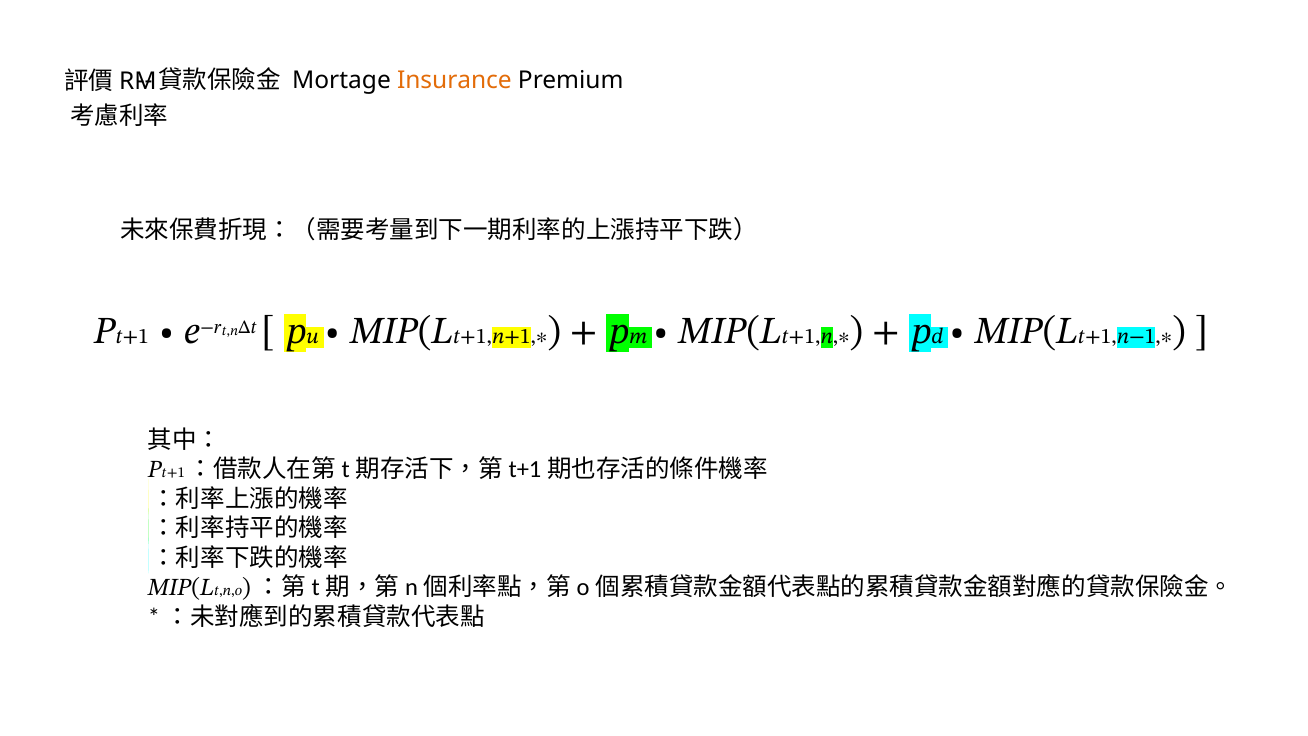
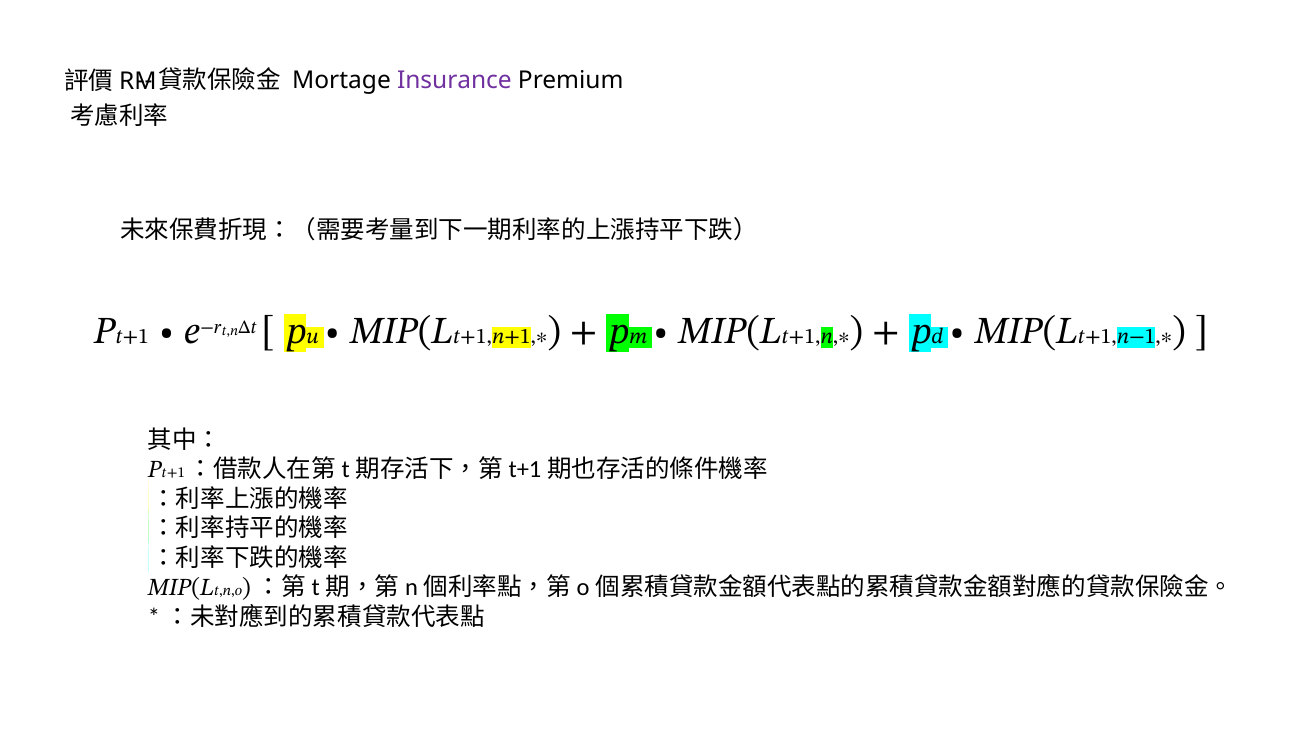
Insurance colour: orange -> purple
